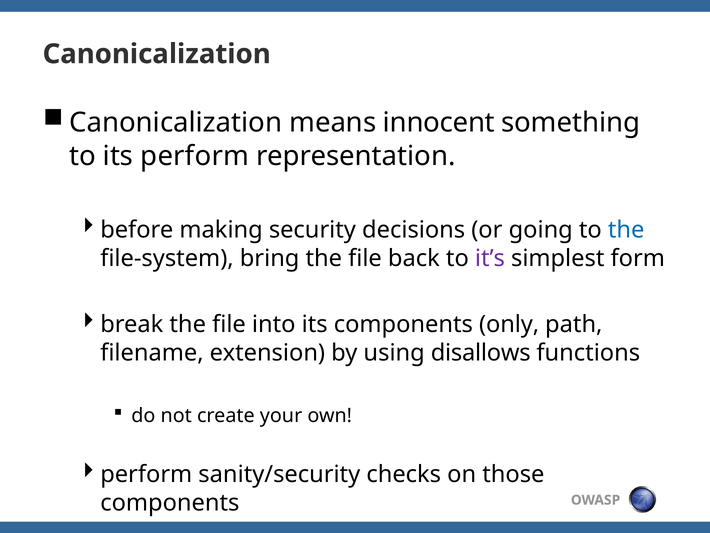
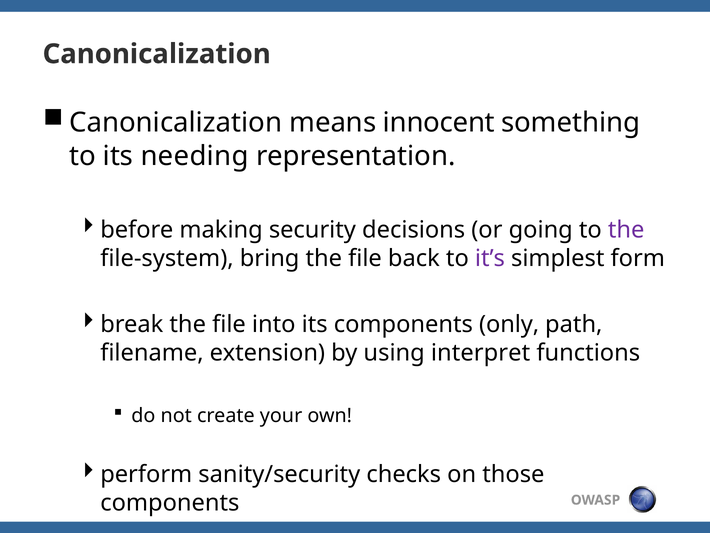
its perform: perform -> needing
the at (626, 230) colour: blue -> purple
disallows: disallows -> interpret
